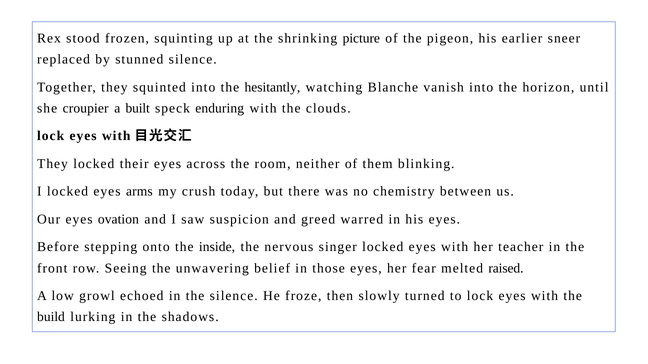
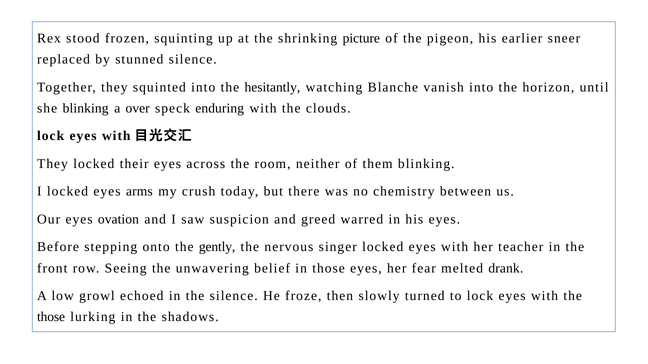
she croupier: croupier -> blinking
built: built -> over
inside: inside -> gently
raised: raised -> drank
build at (51, 317): build -> those
